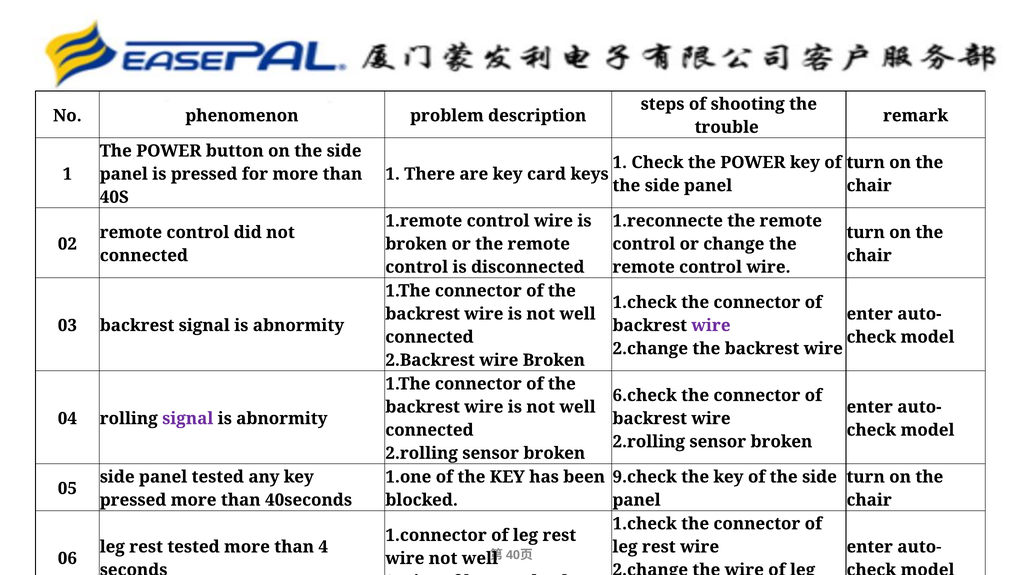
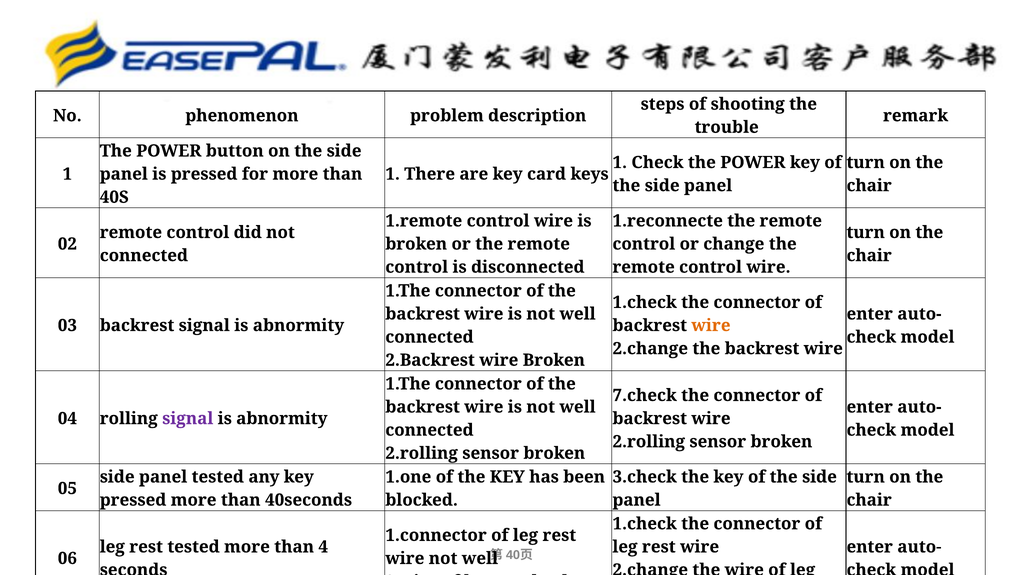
wire at (711, 326) colour: purple -> orange
6.check: 6.check -> 7.check
9.check: 9.check -> 3.check
